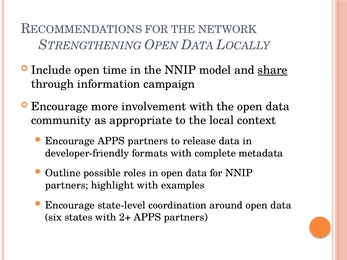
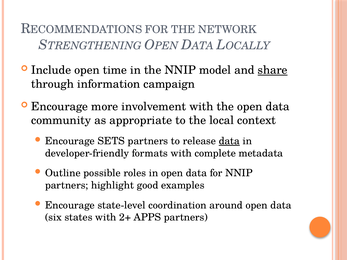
Encourage APPS: APPS -> SETS
data at (229, 141) underline: none -> present
highlight with: with -> good
